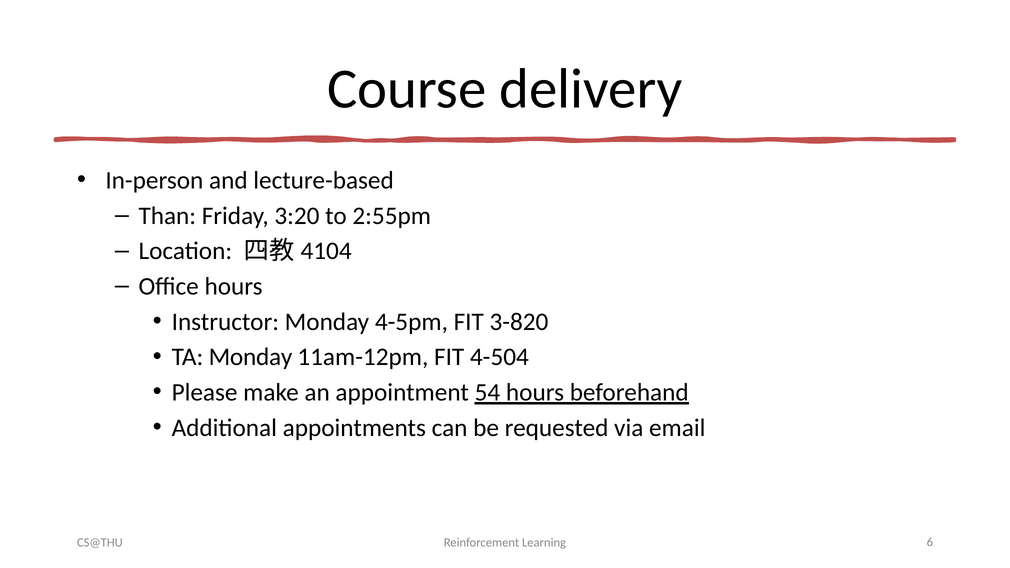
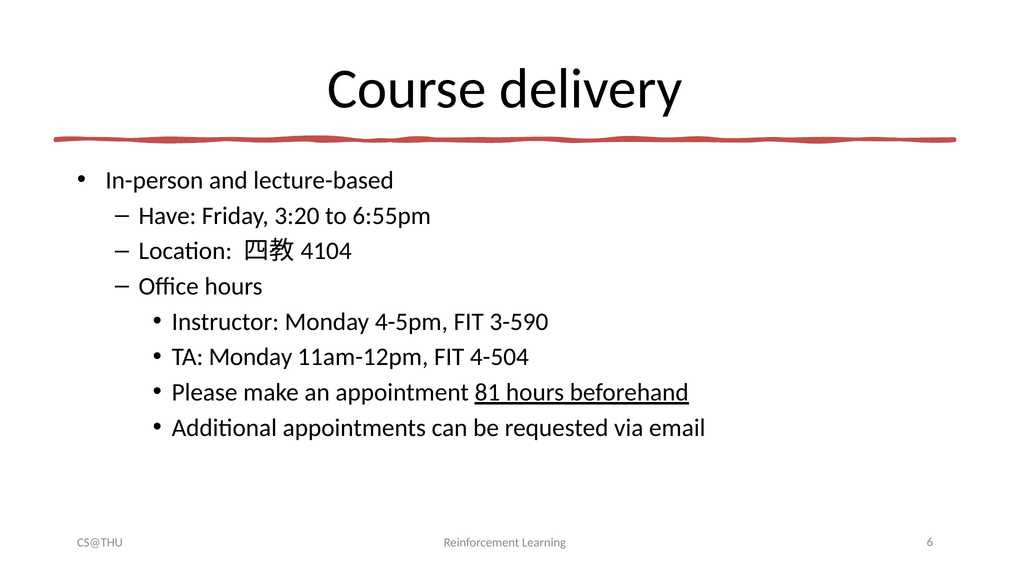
Than: Than -> Have
2:55pm: 2:55pm -> 6:55pm
3-820: 3-820 -> 3-590
54: 54 -> 81
